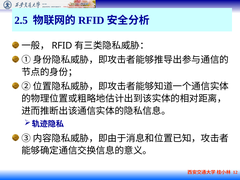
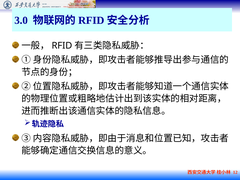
2.5: 2.5 -> 3.0
